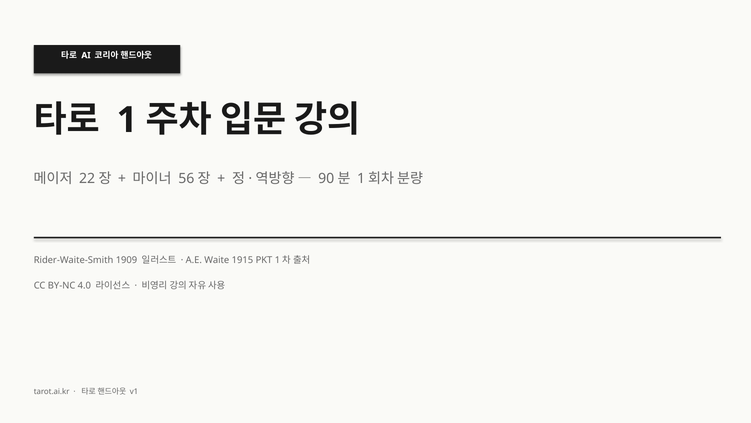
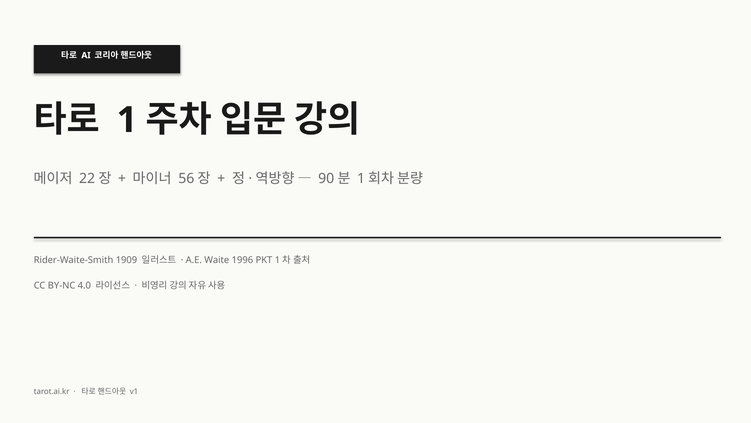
1915: 1915 -> 1996
